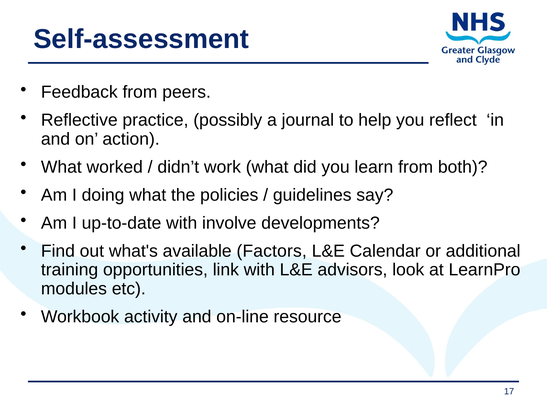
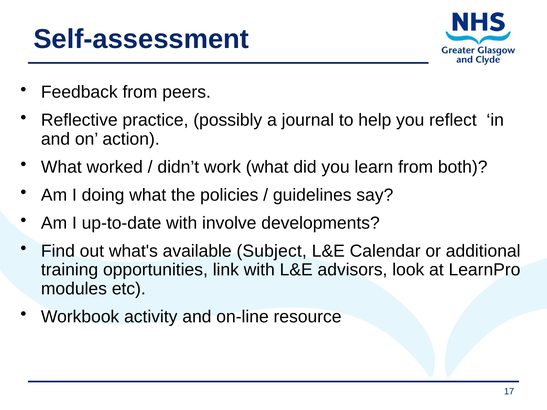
Factors: Factors -> Subject
